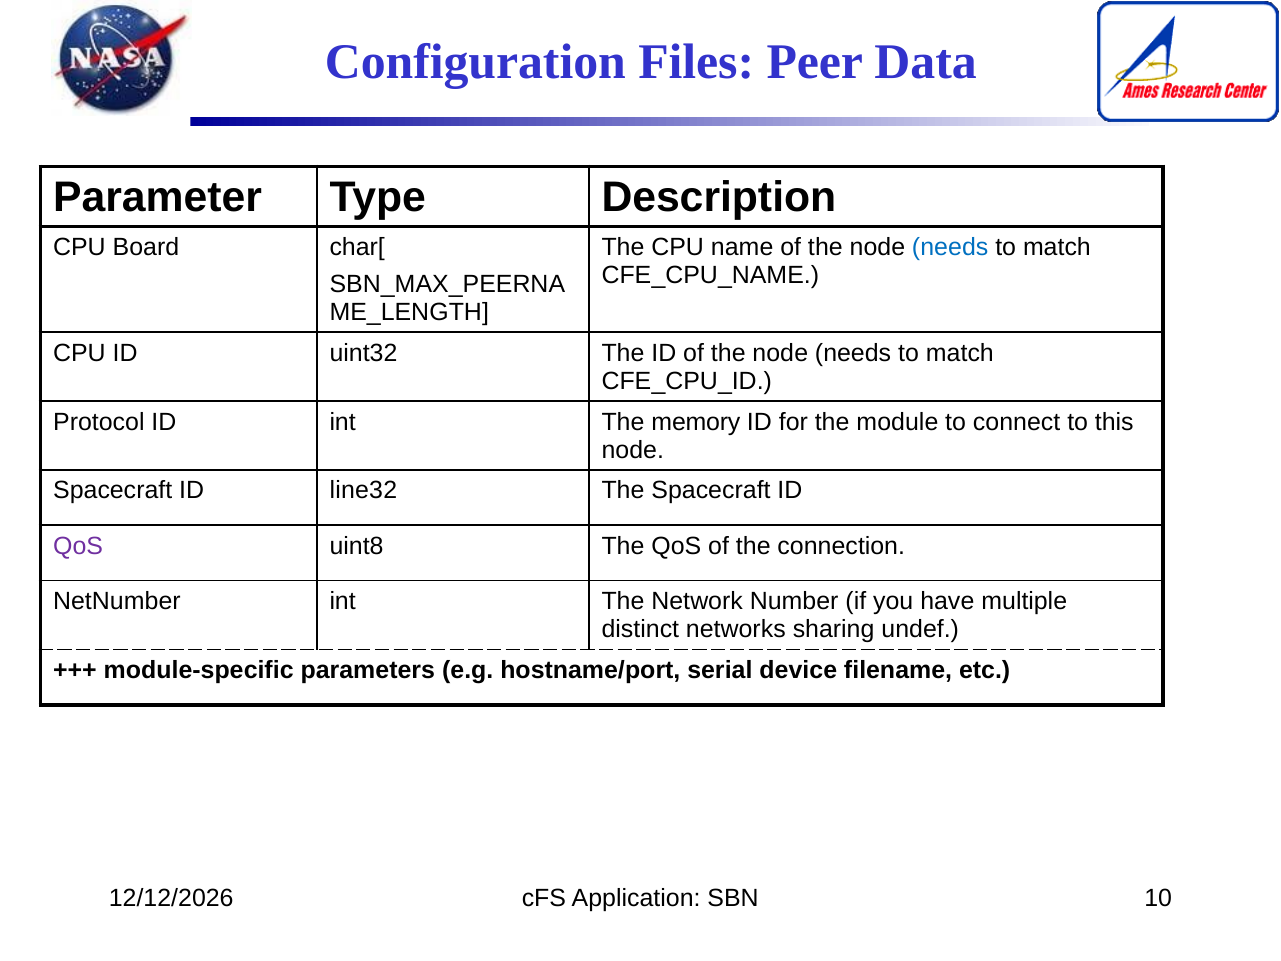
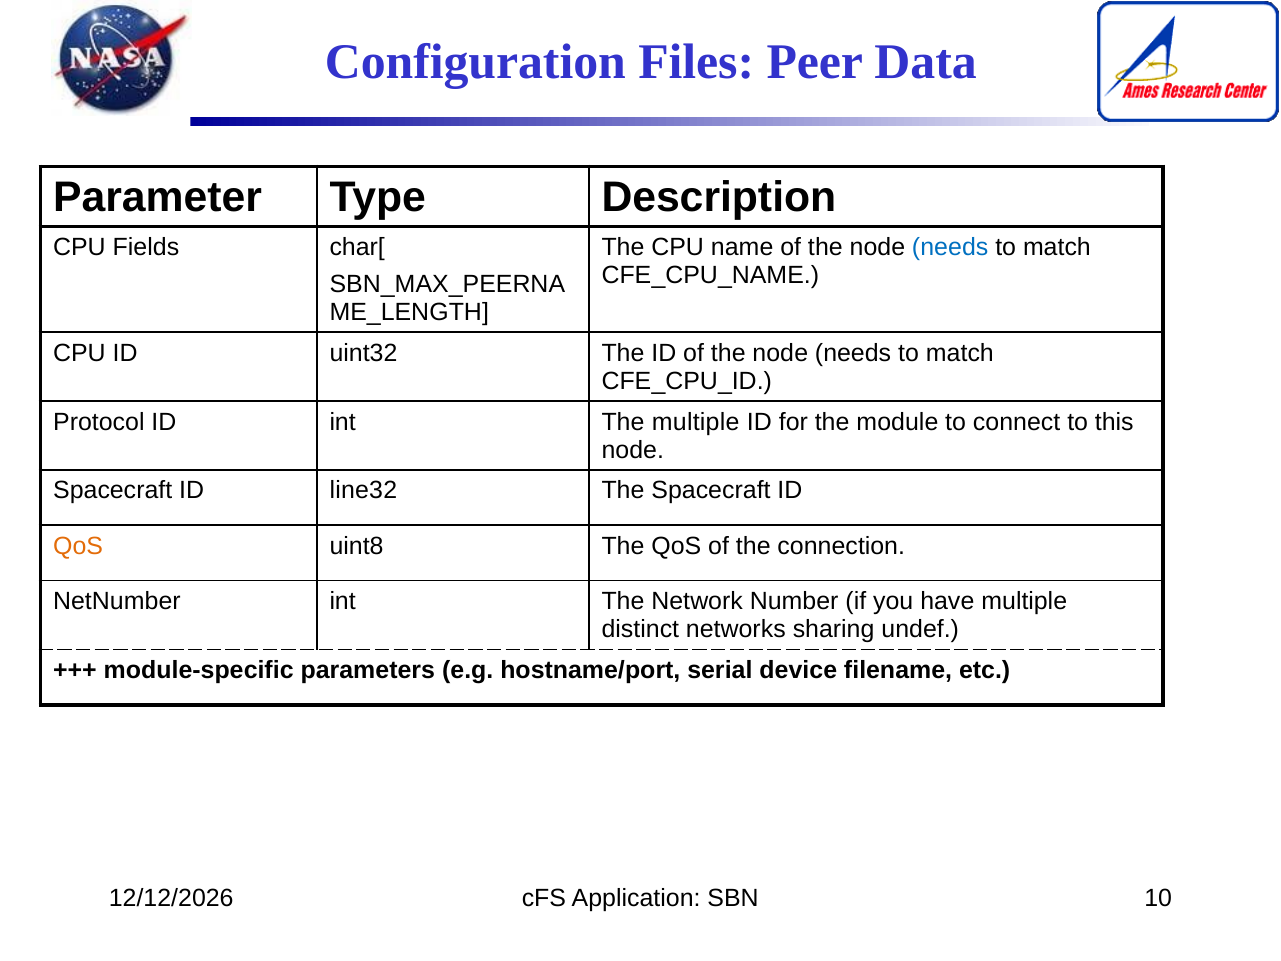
Board: Board -> Fields
The memory: memory -> multiple
QoS at (78, 546) colour: purple -> orange
